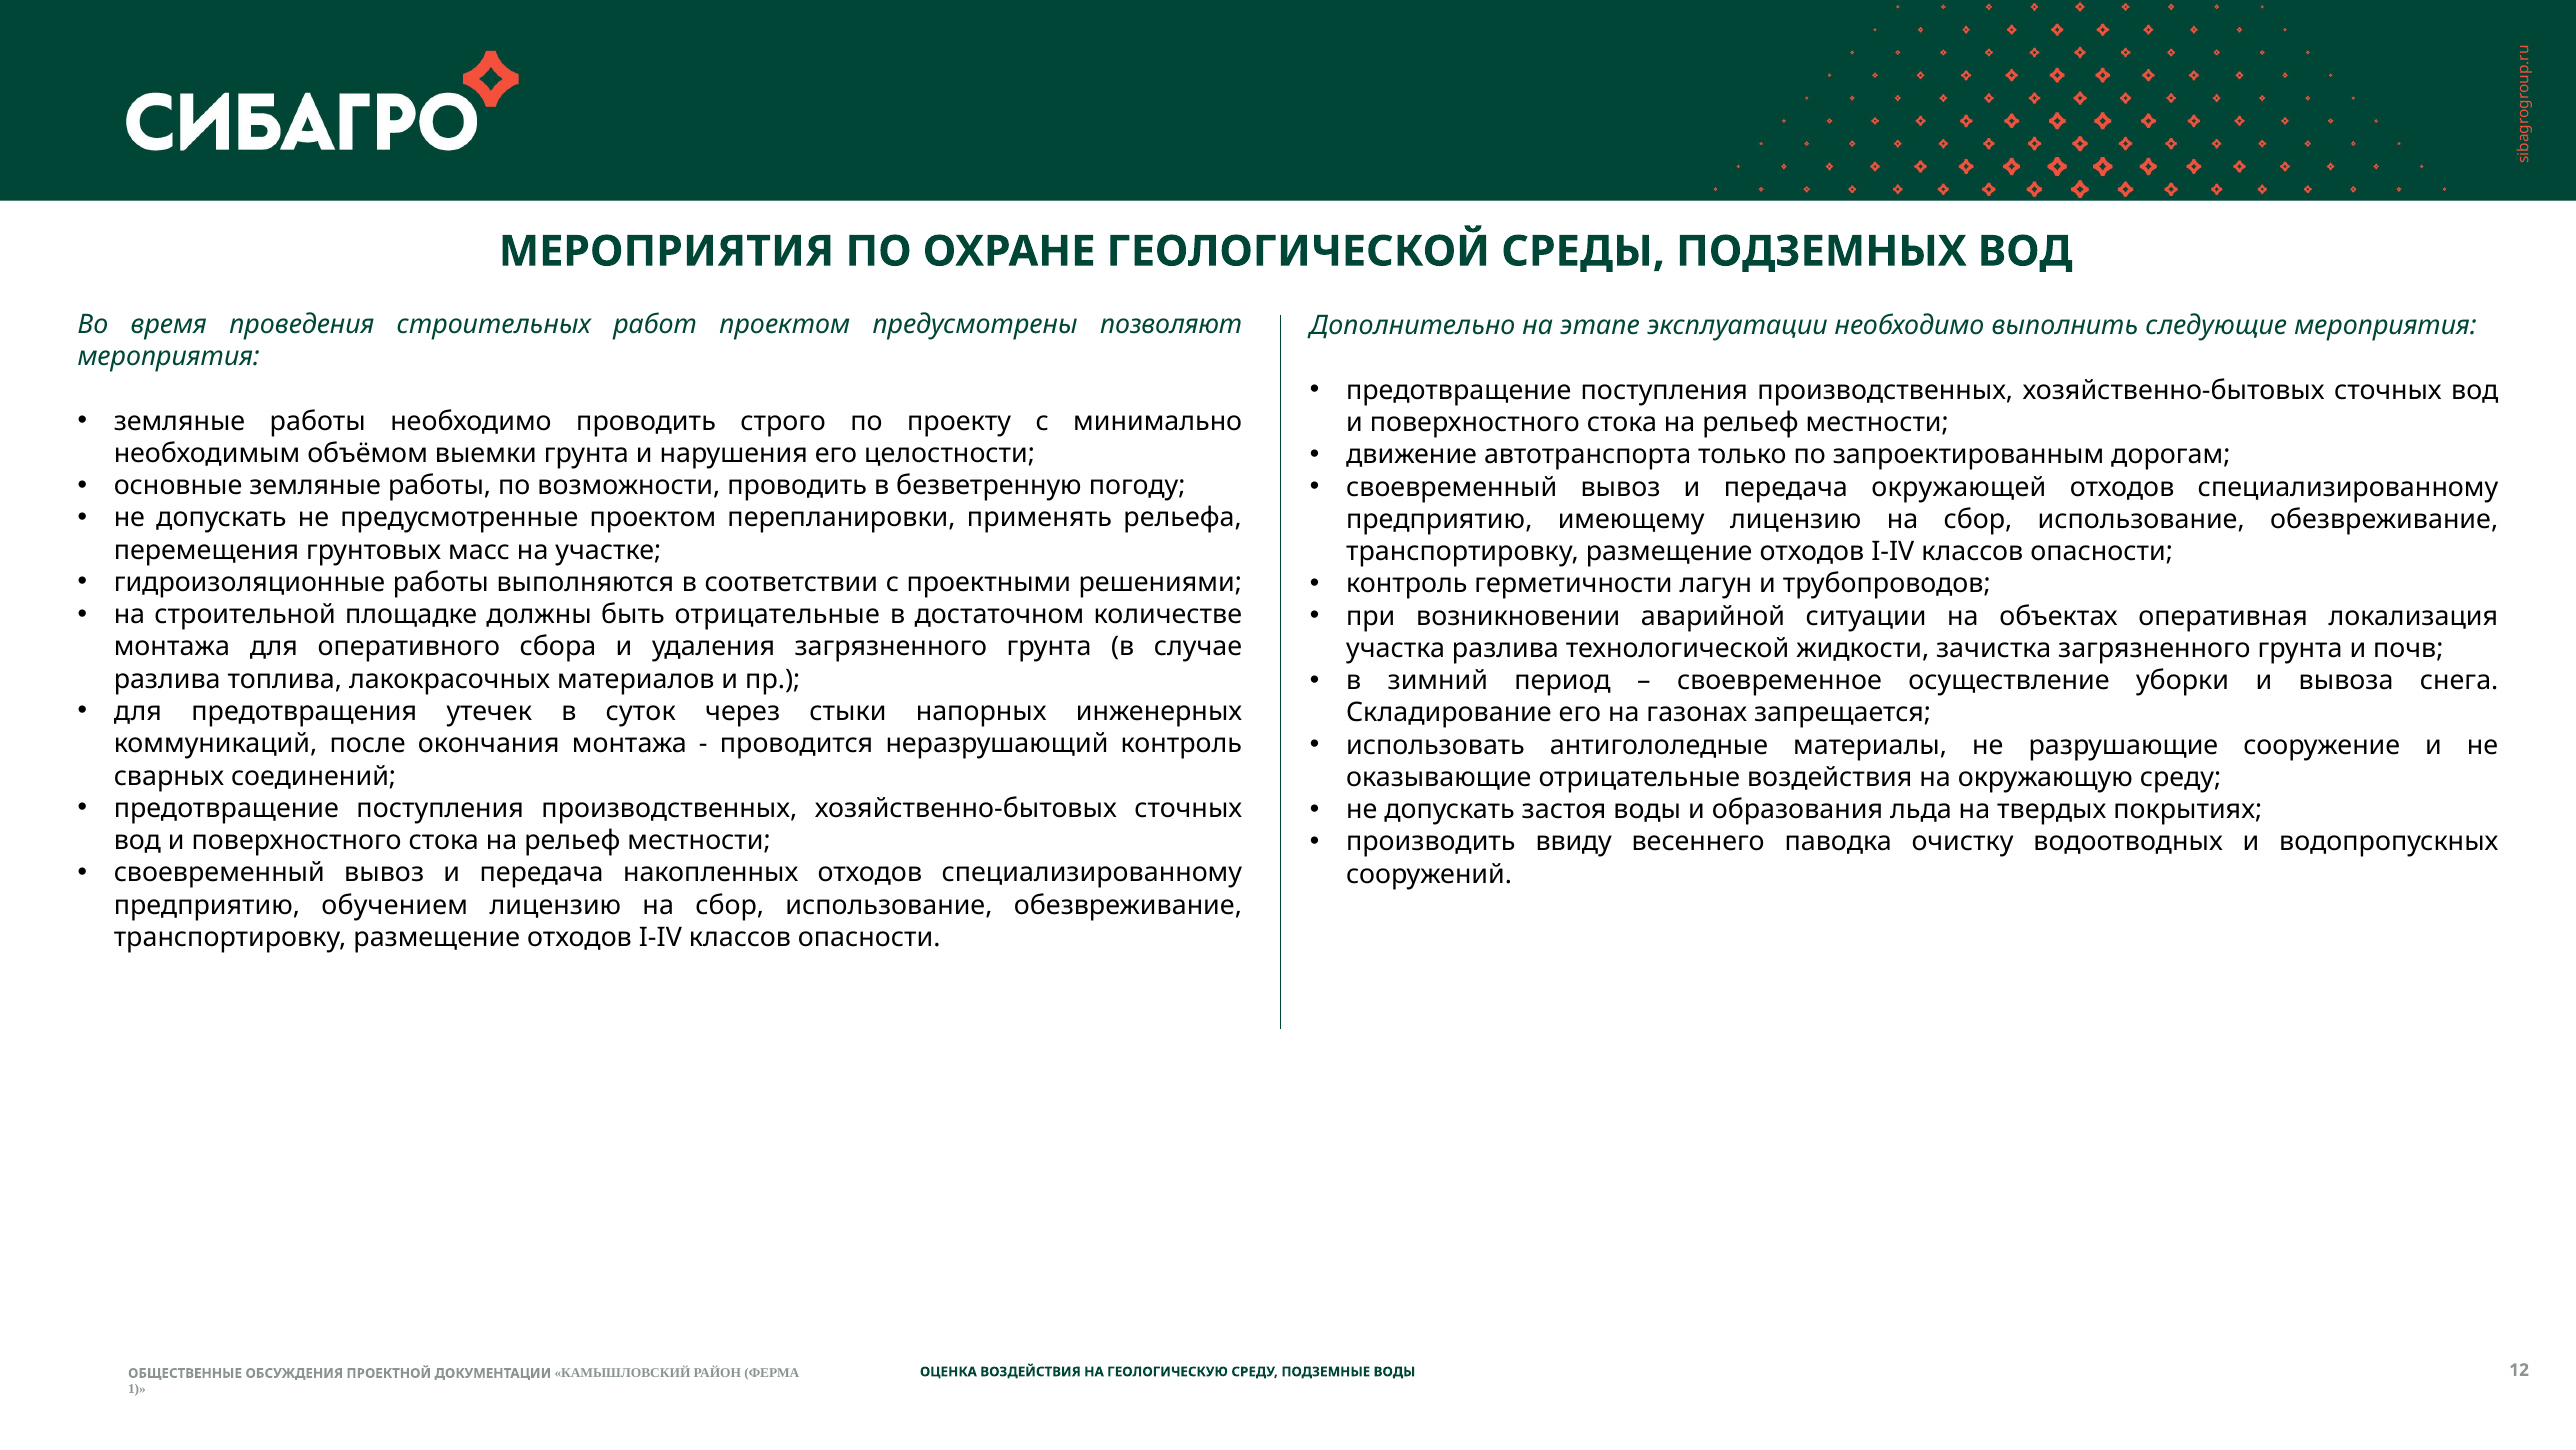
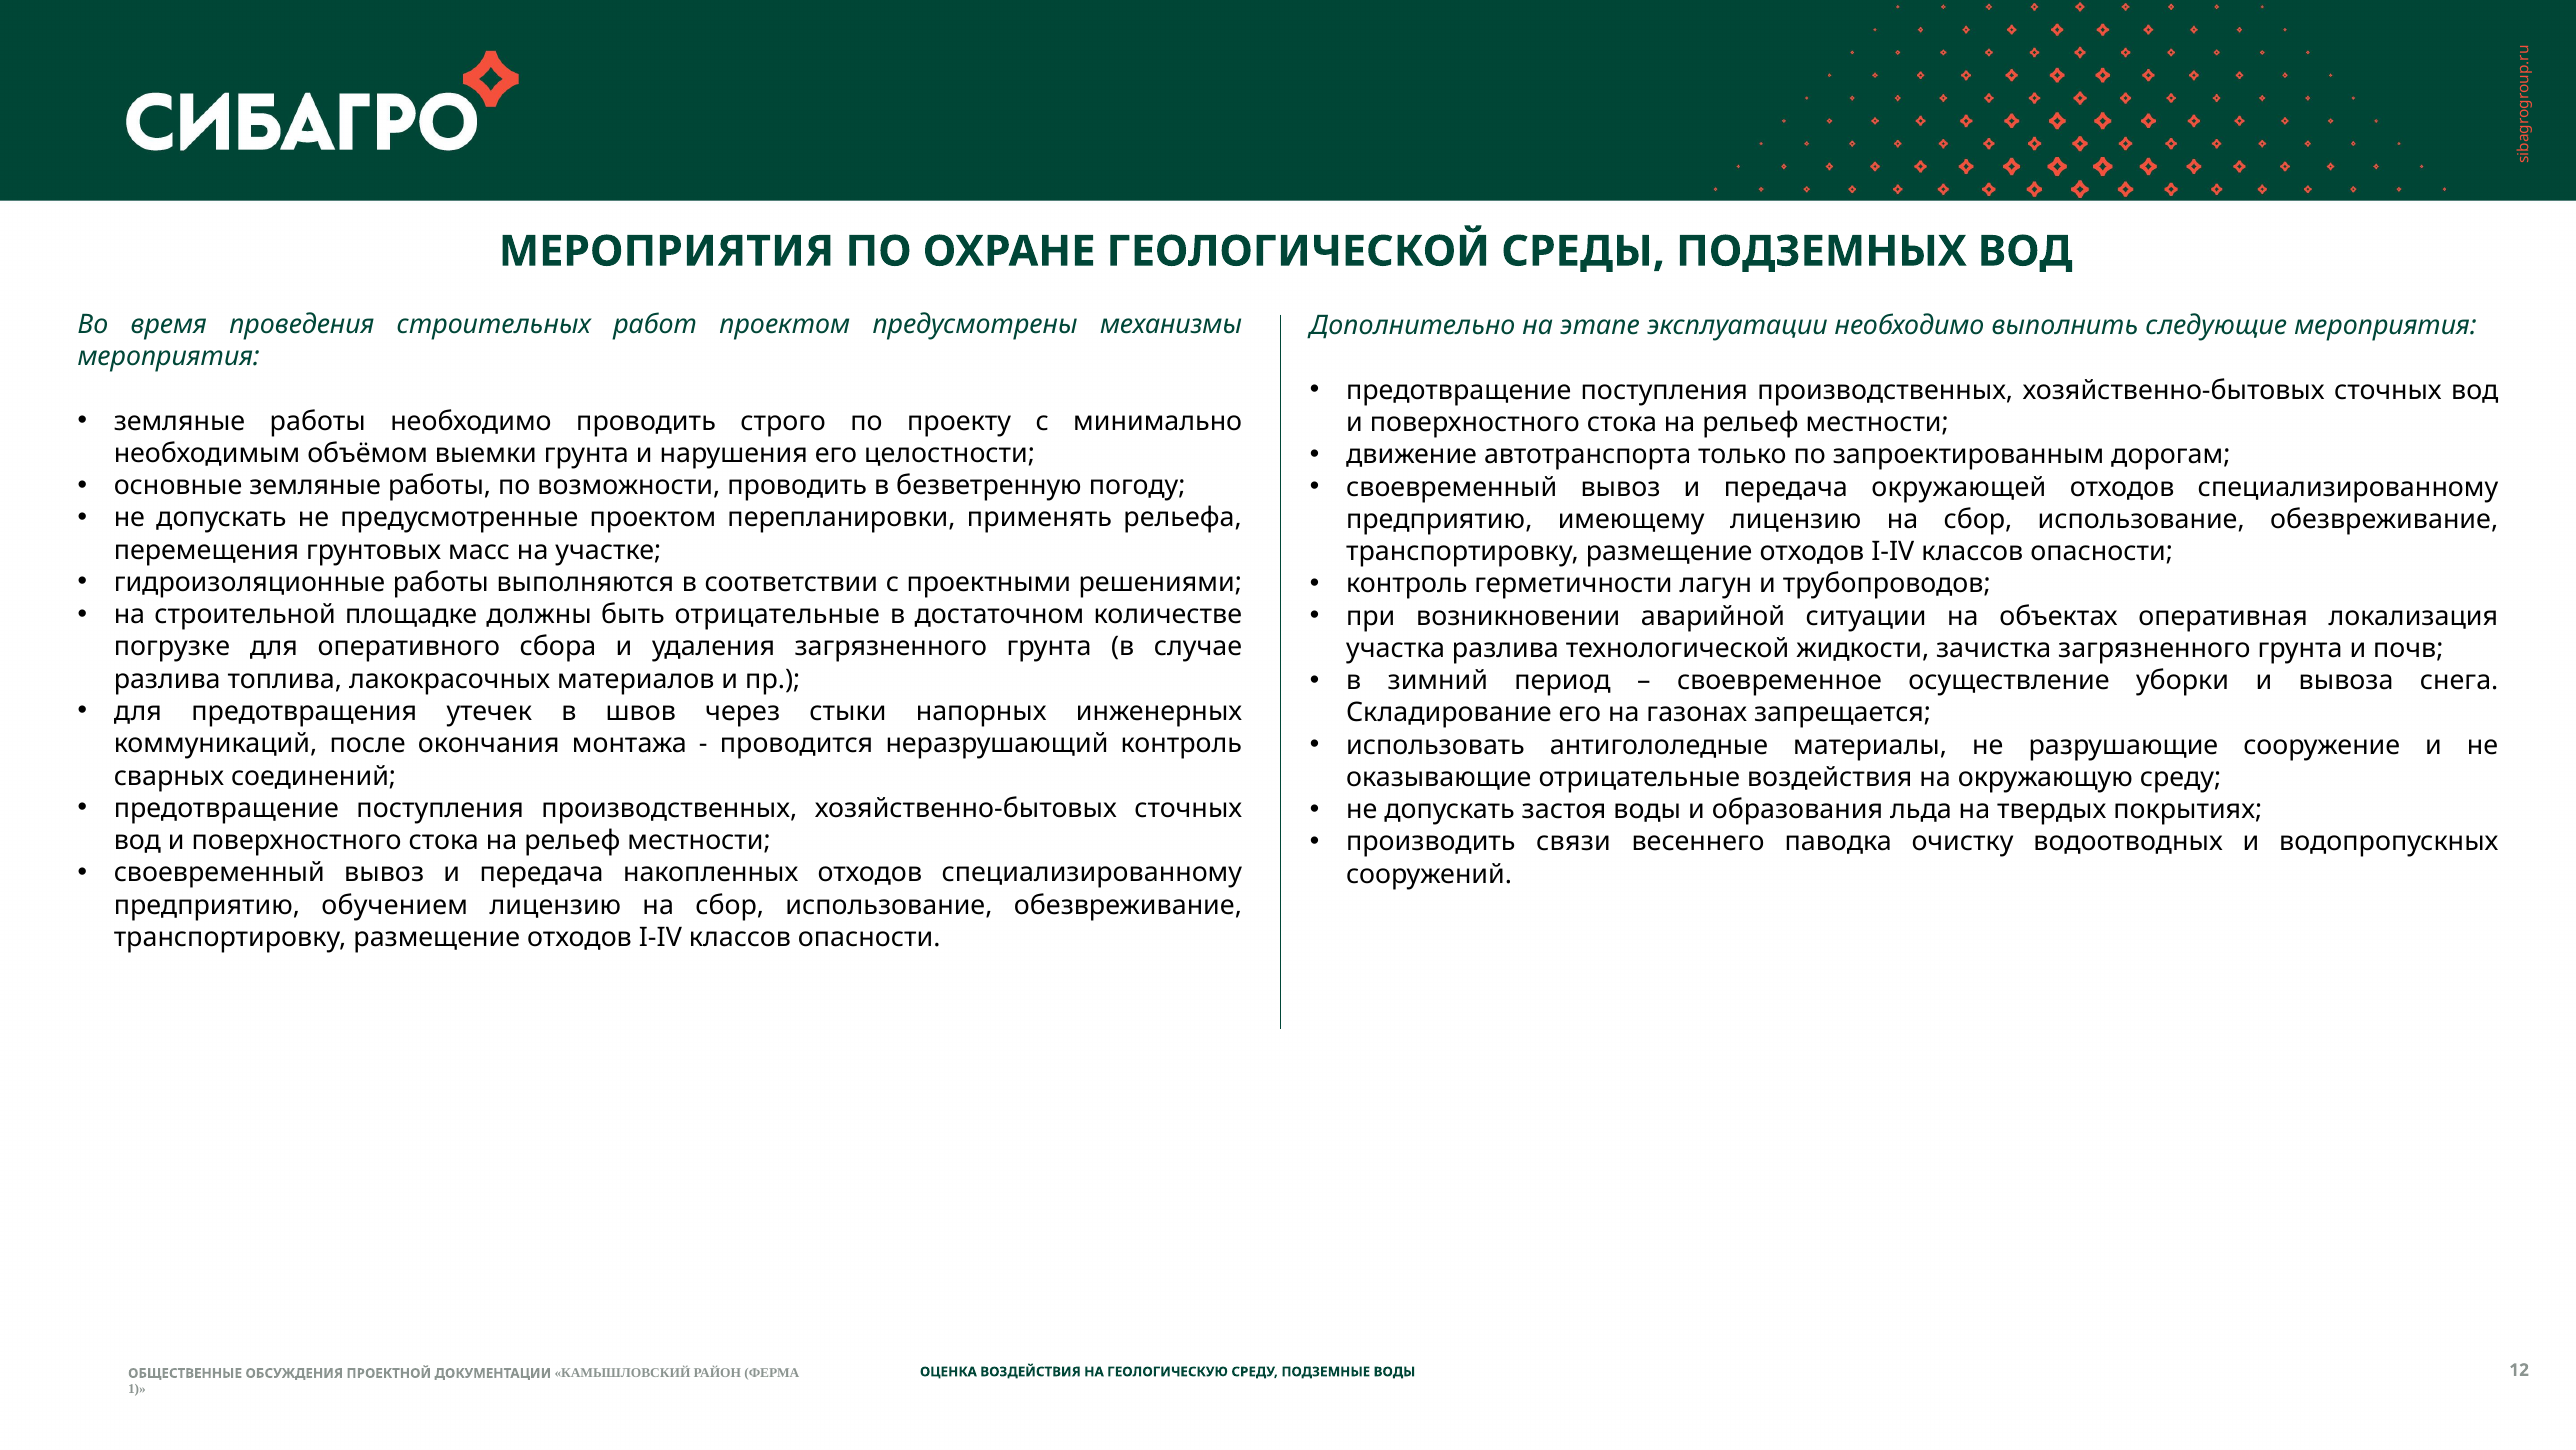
позволяют: позволяют -> механизмы
монтажа at (172, 647): монтажа -> погрузке
суток: суток -> швов
ввиду: ввиду -> связи
